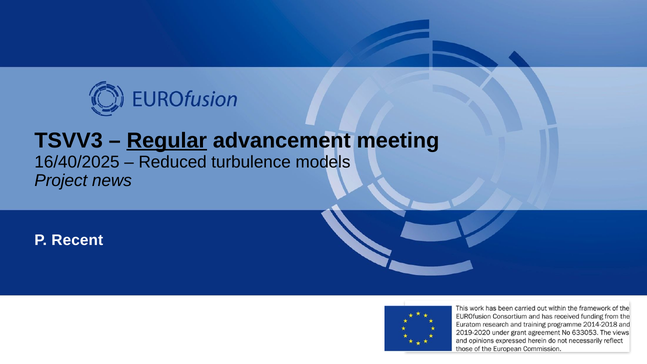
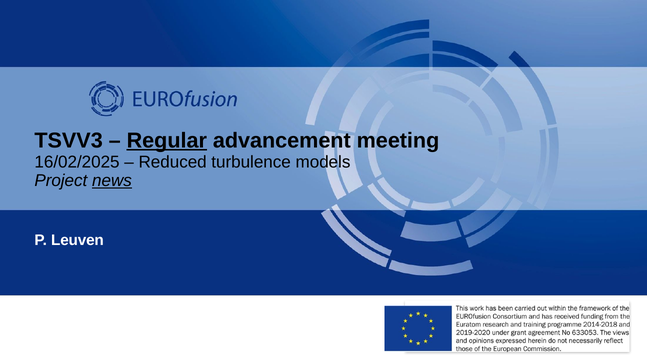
16/40/2025: 16/40/2025 -> 16/02/2025
news underline: none -> present
Recent: Recent -> Leuven
